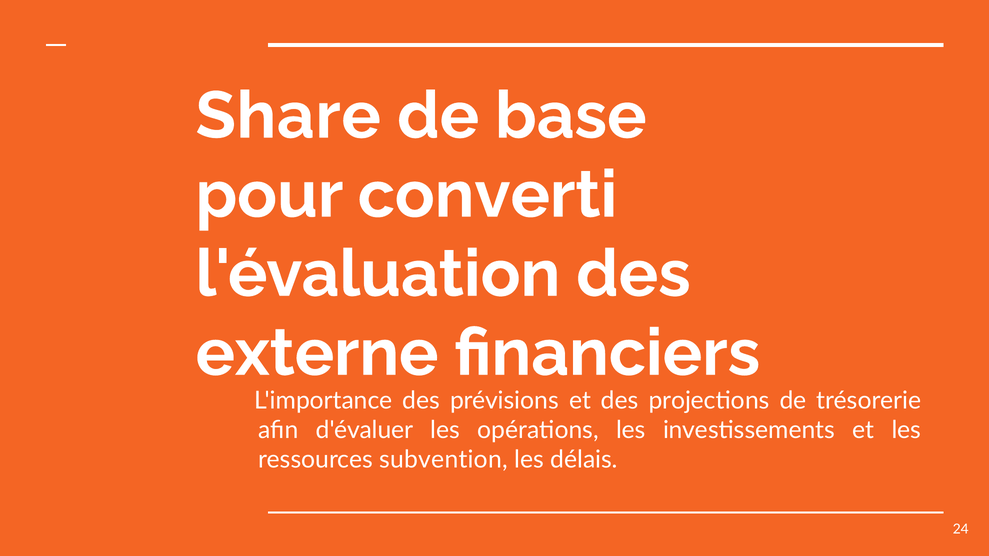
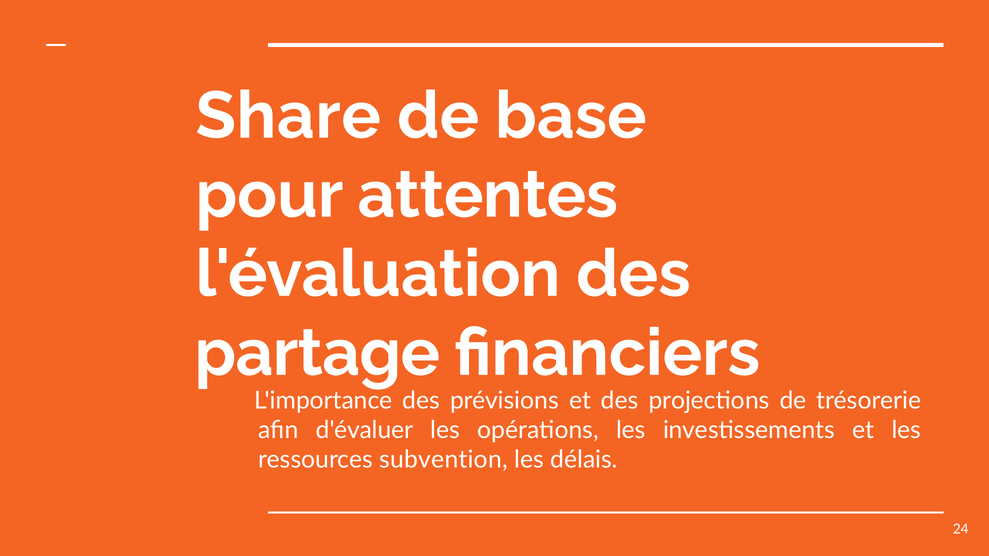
converti: converti -> attentes
externe: externe -> partage
